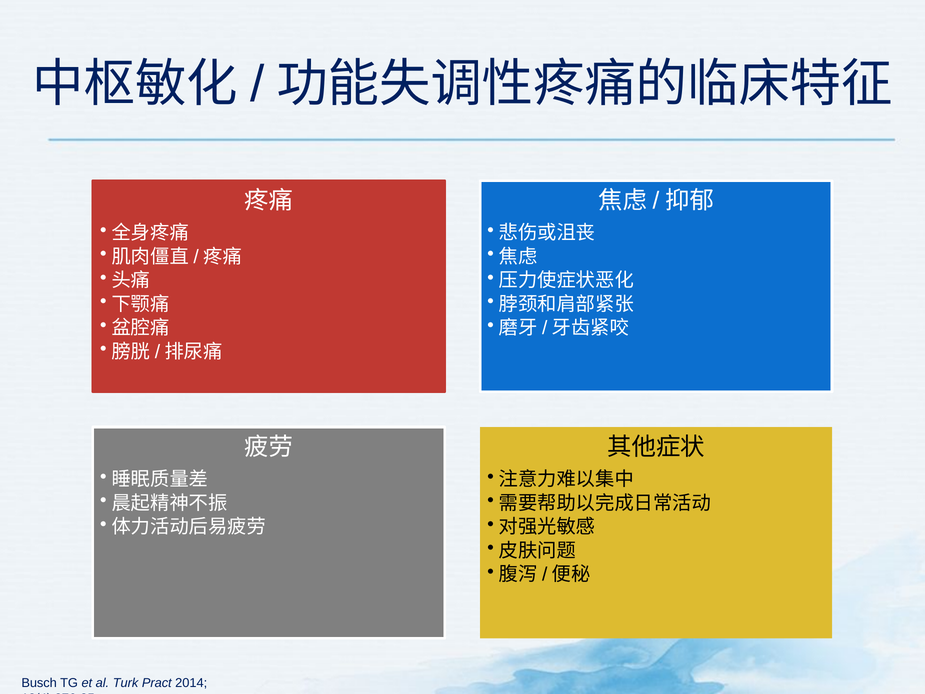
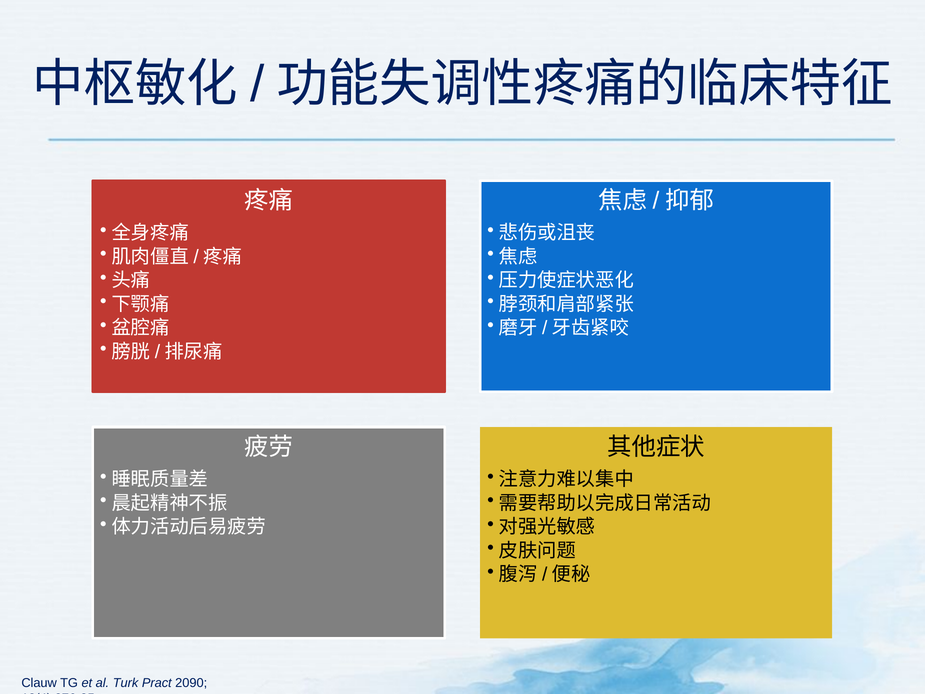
Busch: Busch -> Clauw
2014: 2014 -> 2090
